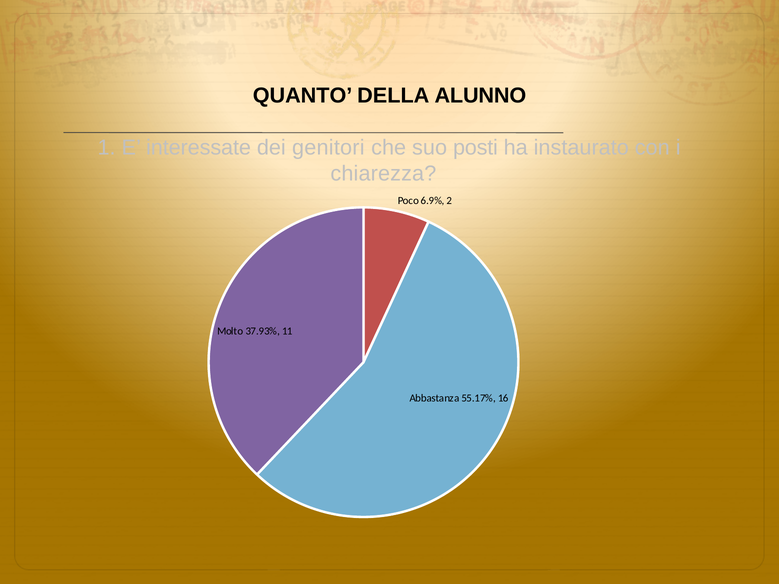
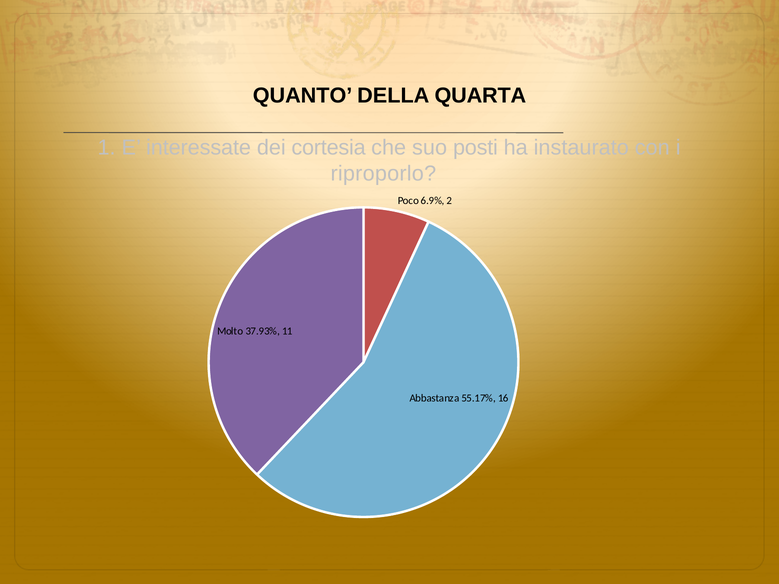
ALUNNO: ALUNNO -> QUARTA
genitori: genitori -> cortesia
chiarezza: chiarezza -> riproporlo
